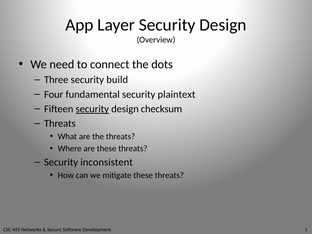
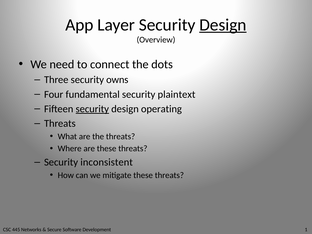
Design at (223, 25) underline: none -> present
build: build -> owns
checksum: checksum -> operating
